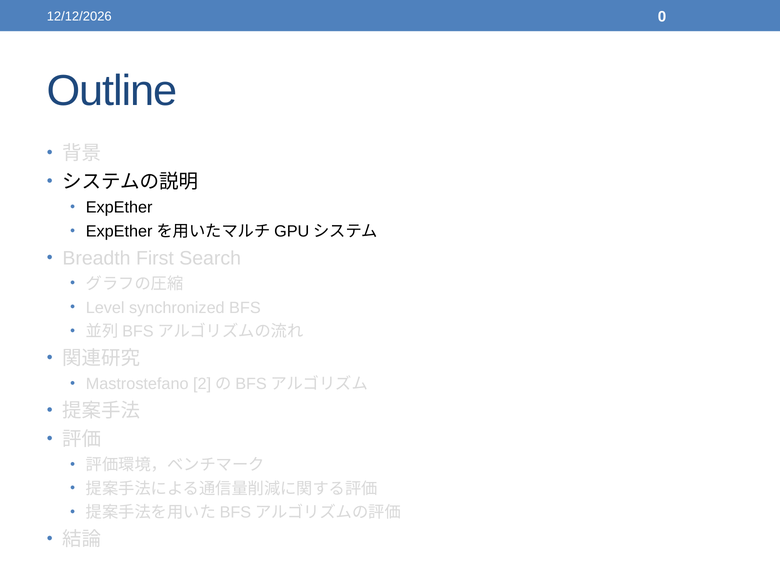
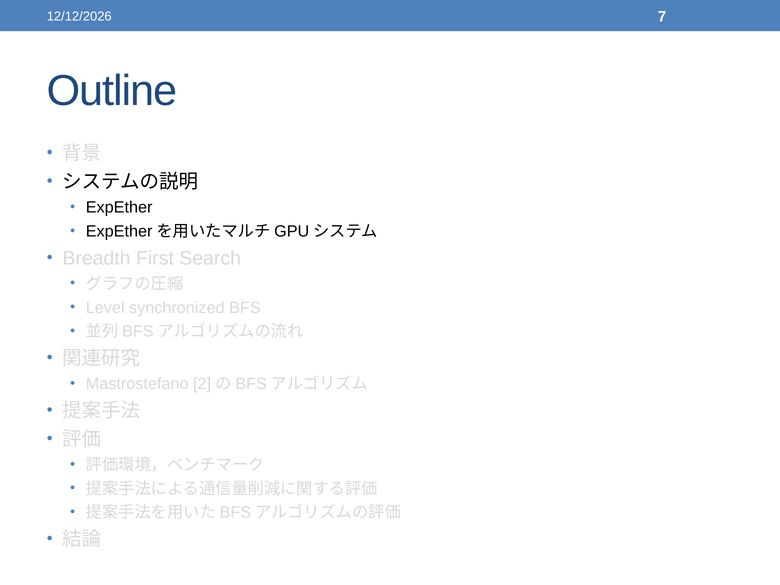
0: 0 -> 7
